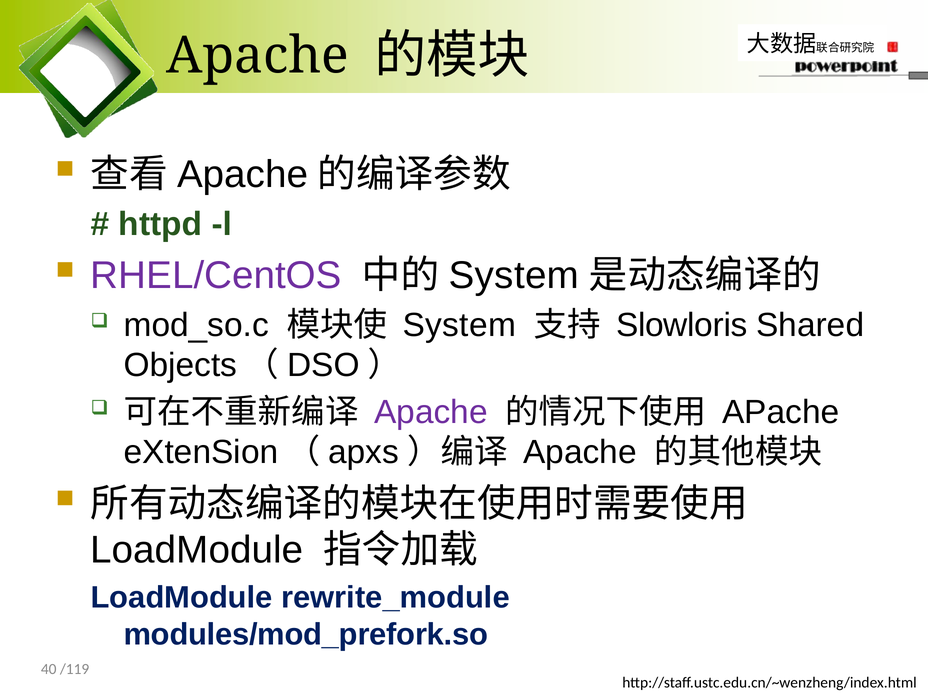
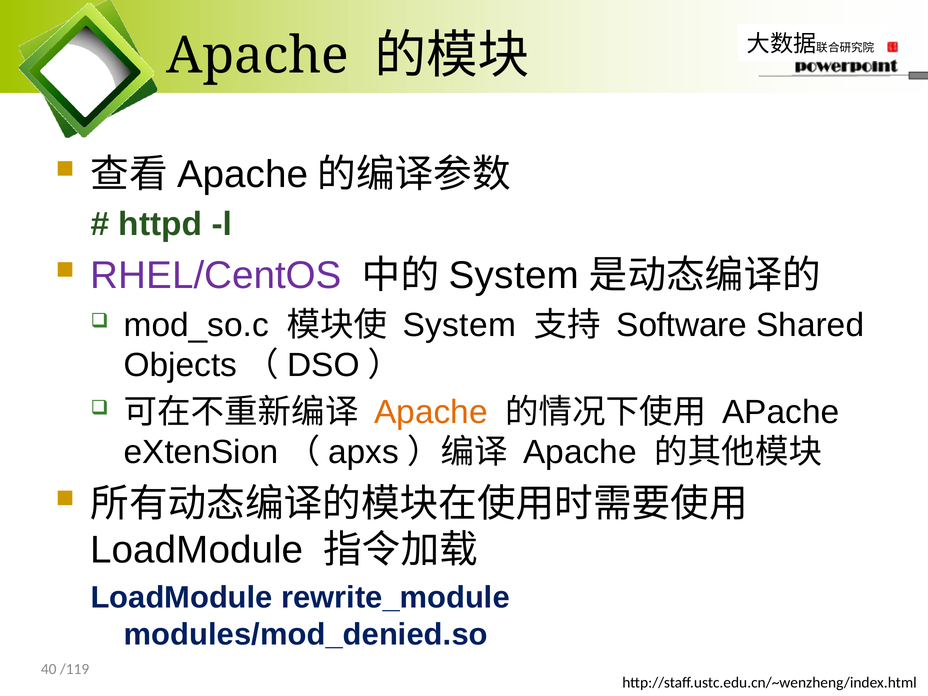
Slowloris: Slowloris -> Software
Apache at (431, 412) colour: purple -> orange
modules/mod_prefork.so: modules/mod_prefork.so -> modules/mod_denied.so
